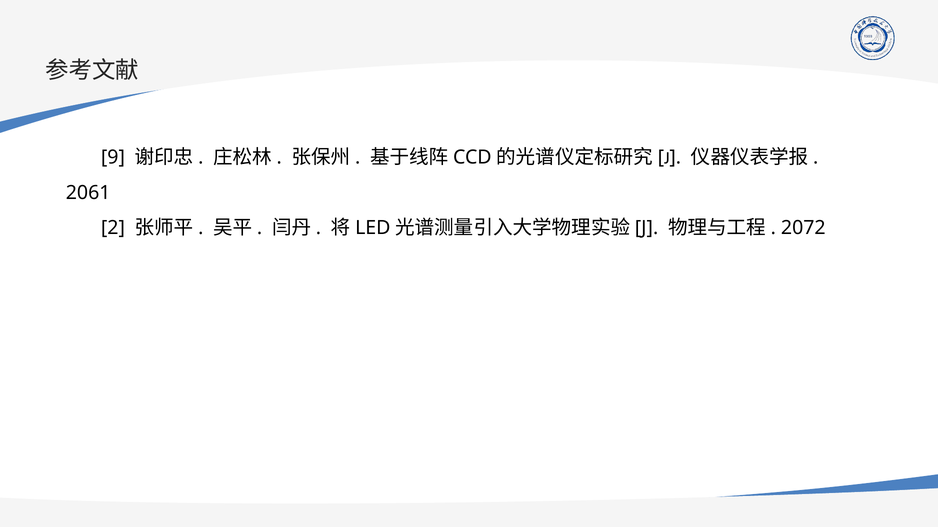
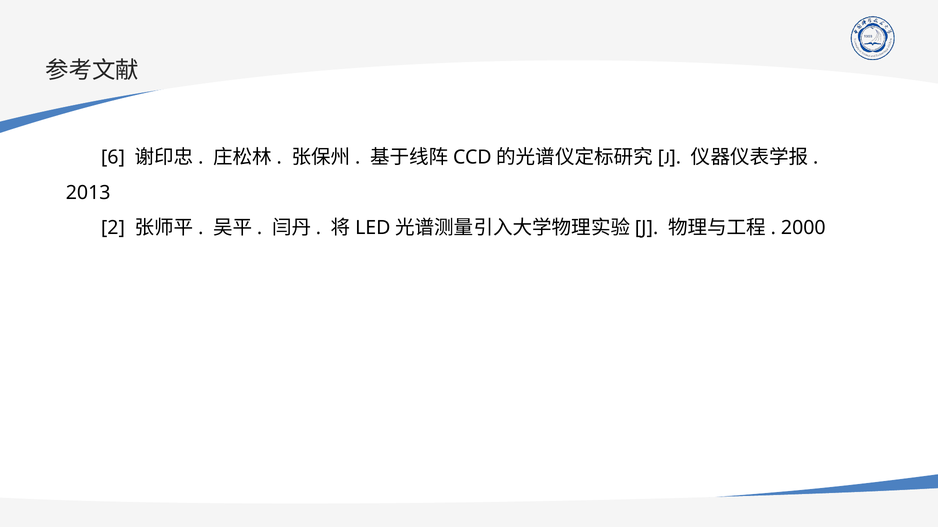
9: 9 -> 6
2061: 2061 -> 2013
2072: 2072 -> 2000
